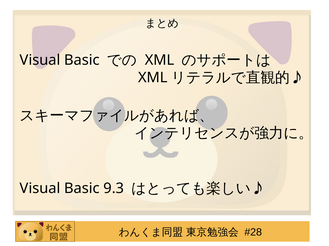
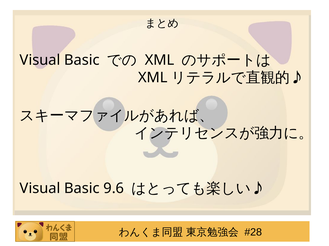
9.3: 9.3 -> 9.6
